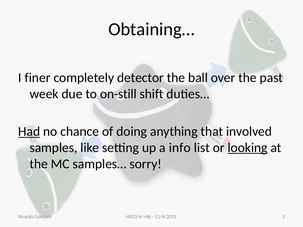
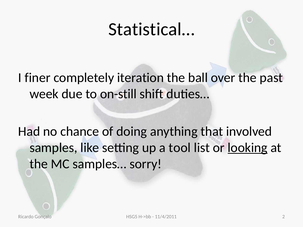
Obtaining…: Obtaining… -> Statistical…
detector: detector -> iteration
Had underline: present -> none
info: info -> tool
